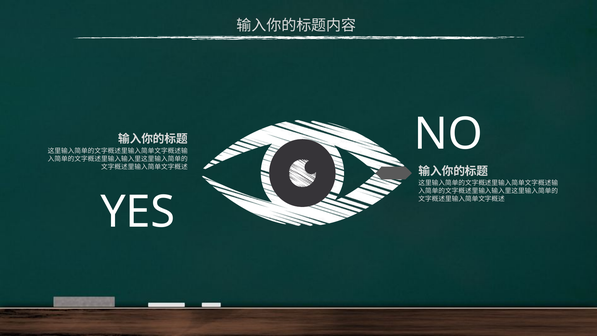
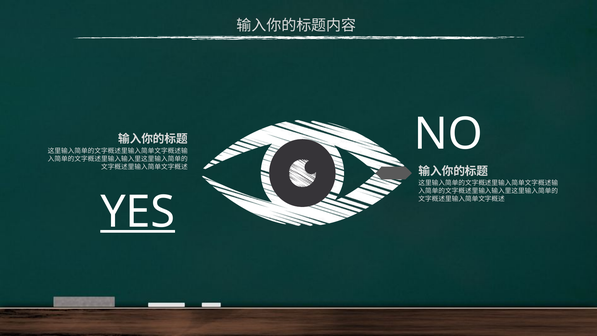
YES underline: none -> present
